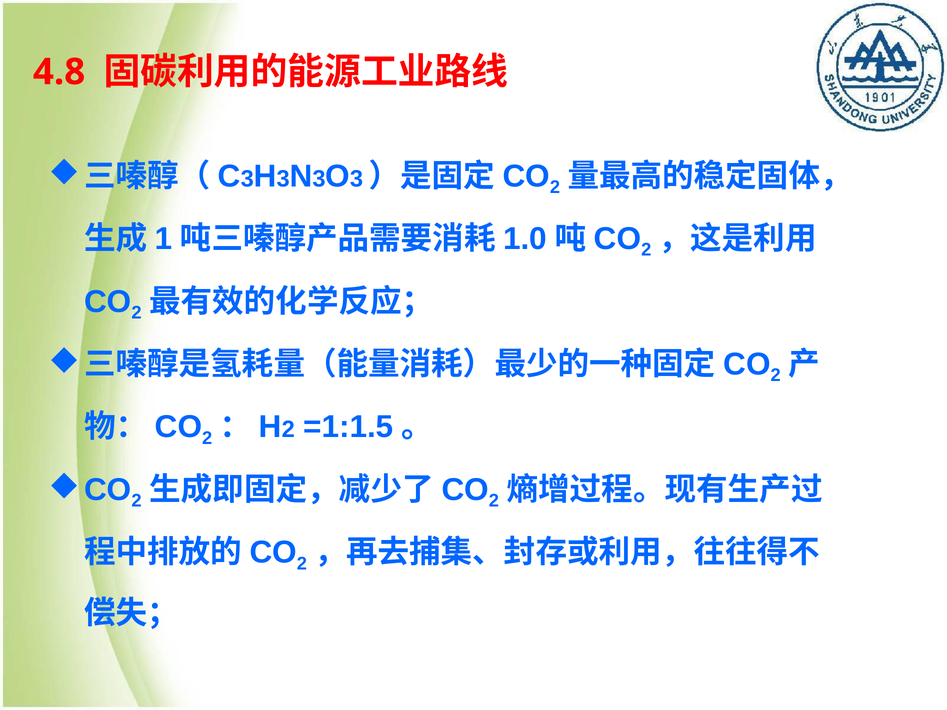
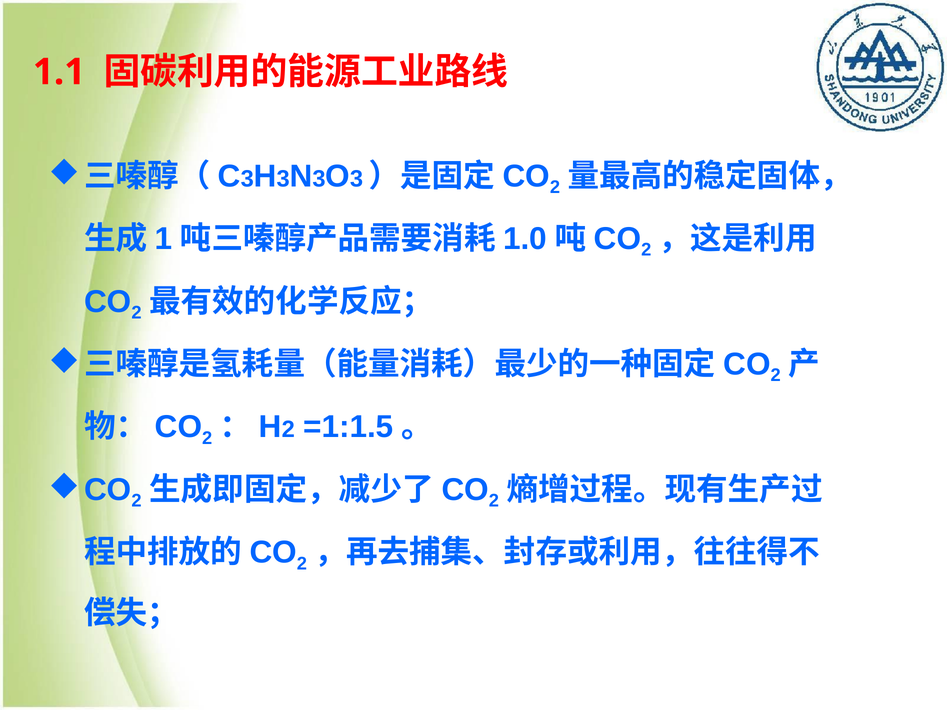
4.8: 4.8 -> 1.1
